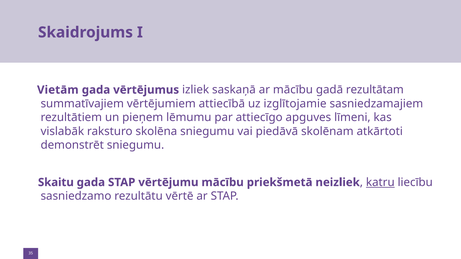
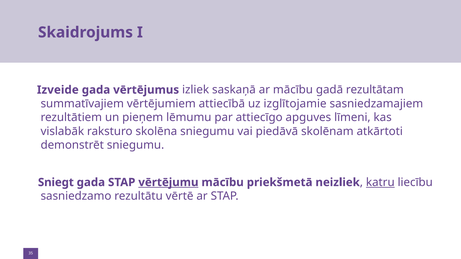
Vietām: Vietām -> Izveide
Skaitu: Skaitu -> Sniegt
vērtējumu underline: none -> present
